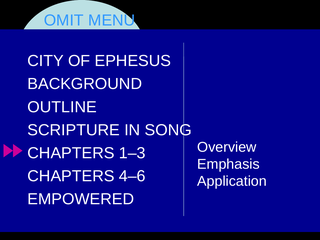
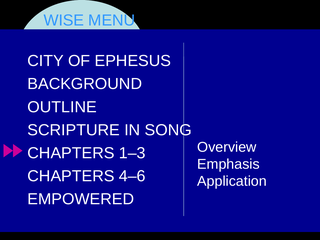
OMIT: OMIT -> WISE
